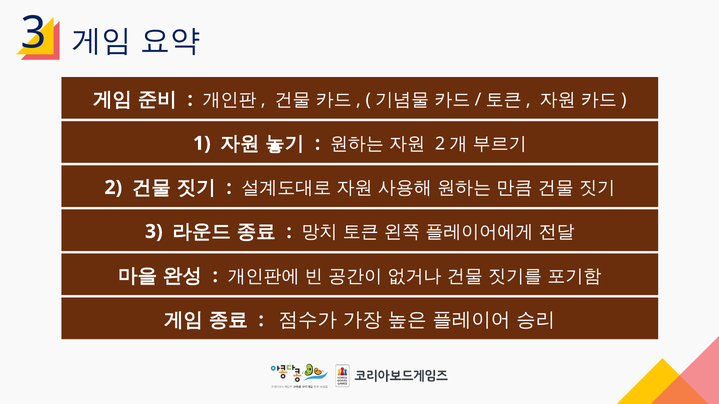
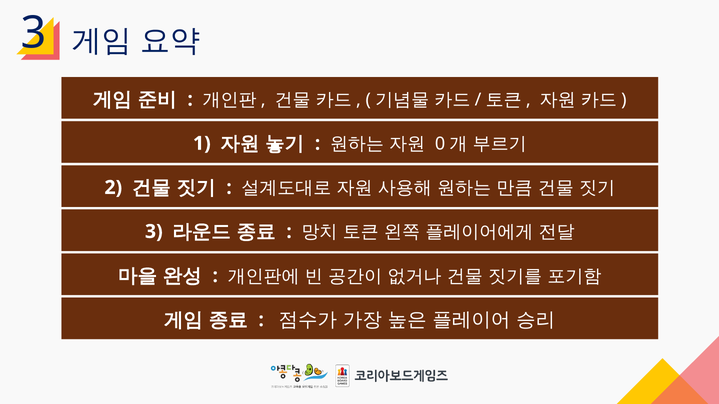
2 at (440, 144): 2 -> 0
